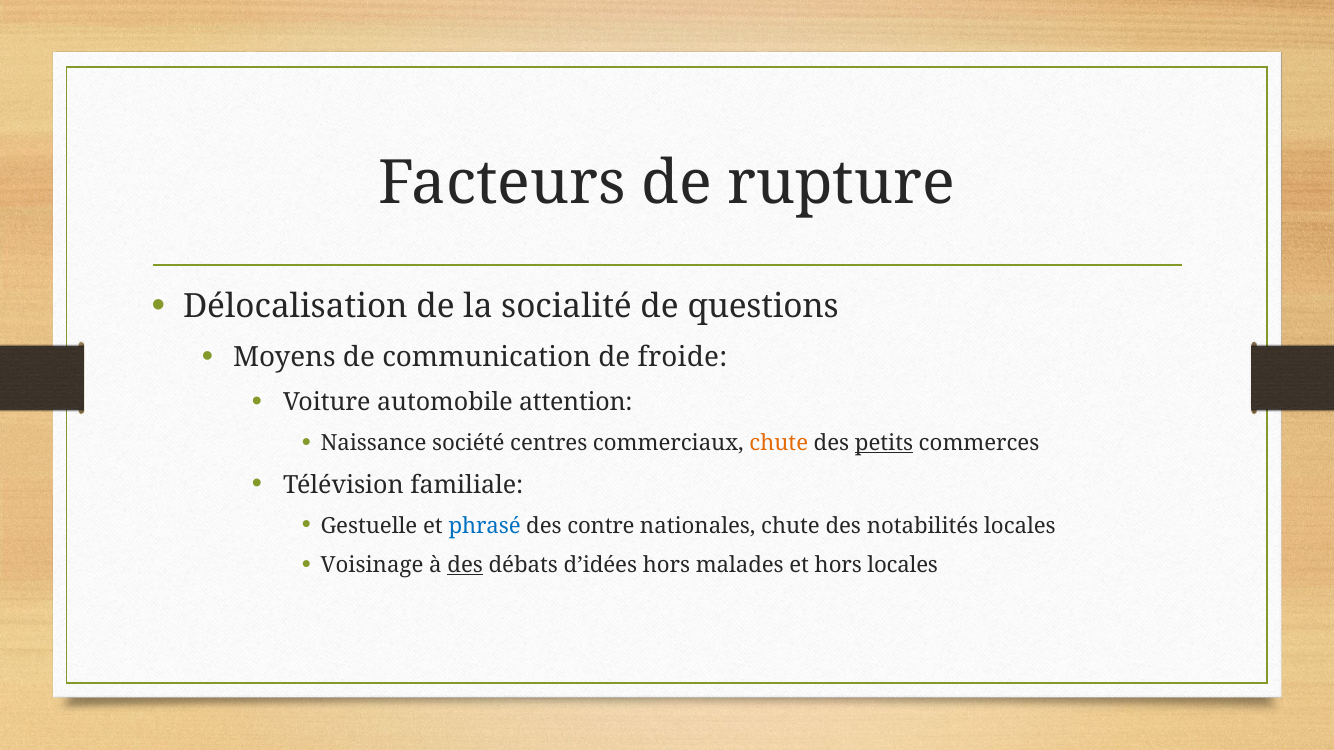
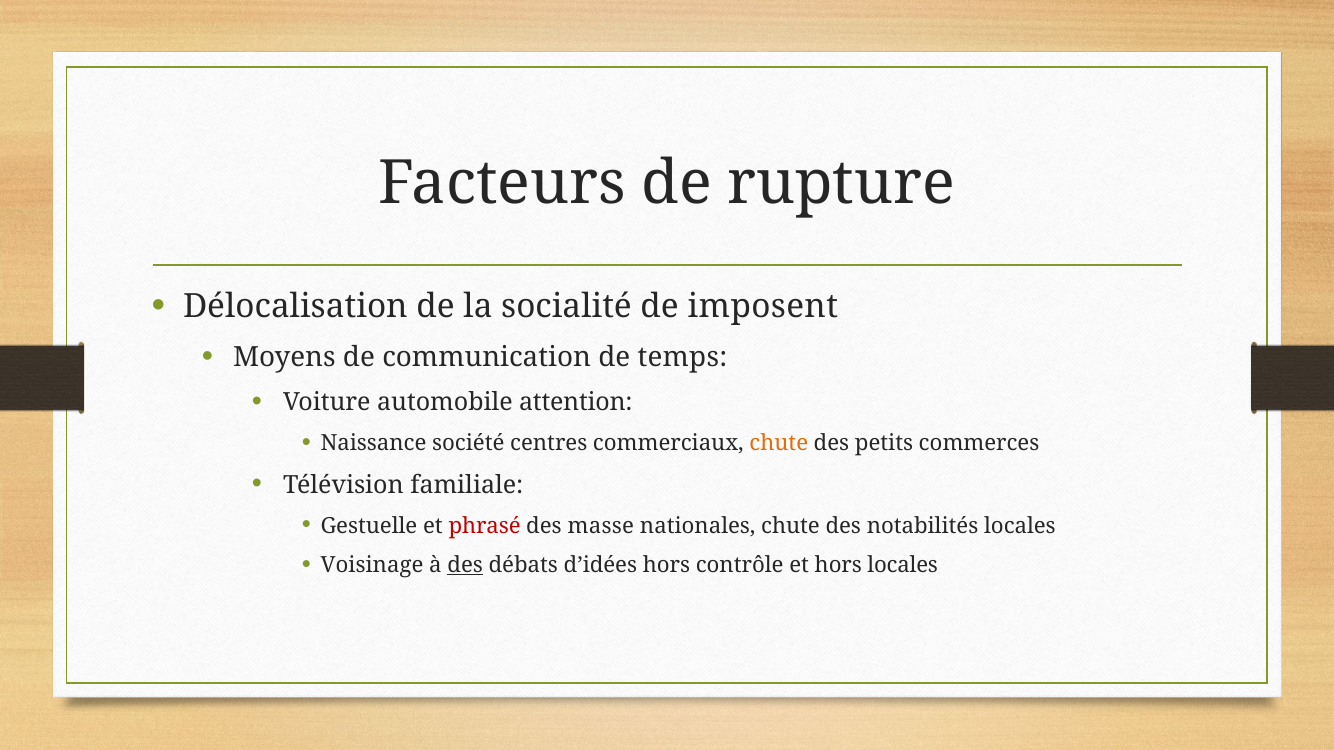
questions: questions -> imposent
froide: froide -> temps
petits underline: present -> none
phrasé colour: blue -> red
contre: contre -> masse
malades: malades -> contrôle
